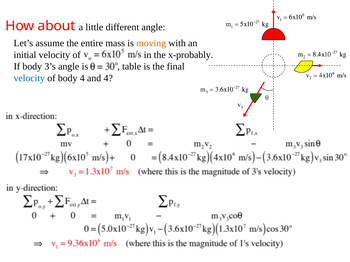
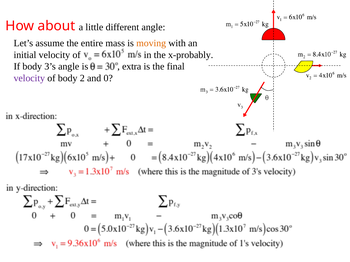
table: table -> extra
velocity at (29, 78) colour: blue -> purple
body 4: 4 -> 2
and 4: 4 -> 0
